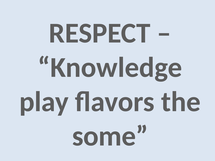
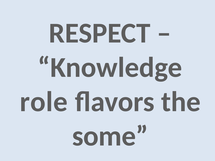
play: play -> role
